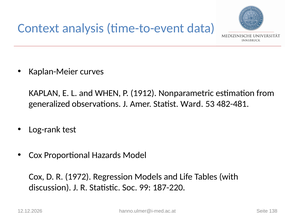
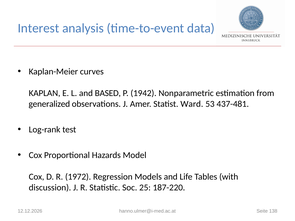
Context: Context -> Interest
WHEN: WHEN -> BASED
1912: 1912 -> 1942
482-481: 482-481 -> 437-481
99: 99 -> 25
